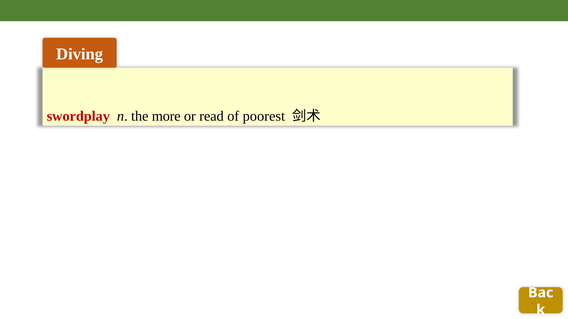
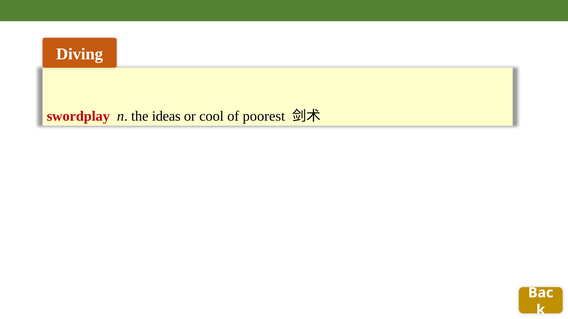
more: more -> ideas
read: read -> cool
